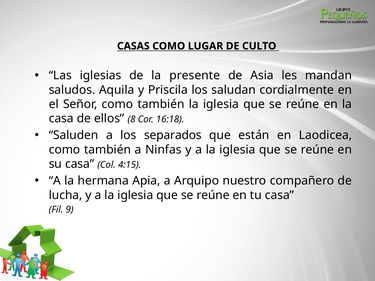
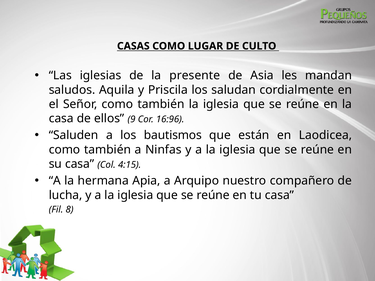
8: 8 -> 9
16:18: 16:18 -> 16:96
separados: separados -> bautismos
9: 9 -> 8
